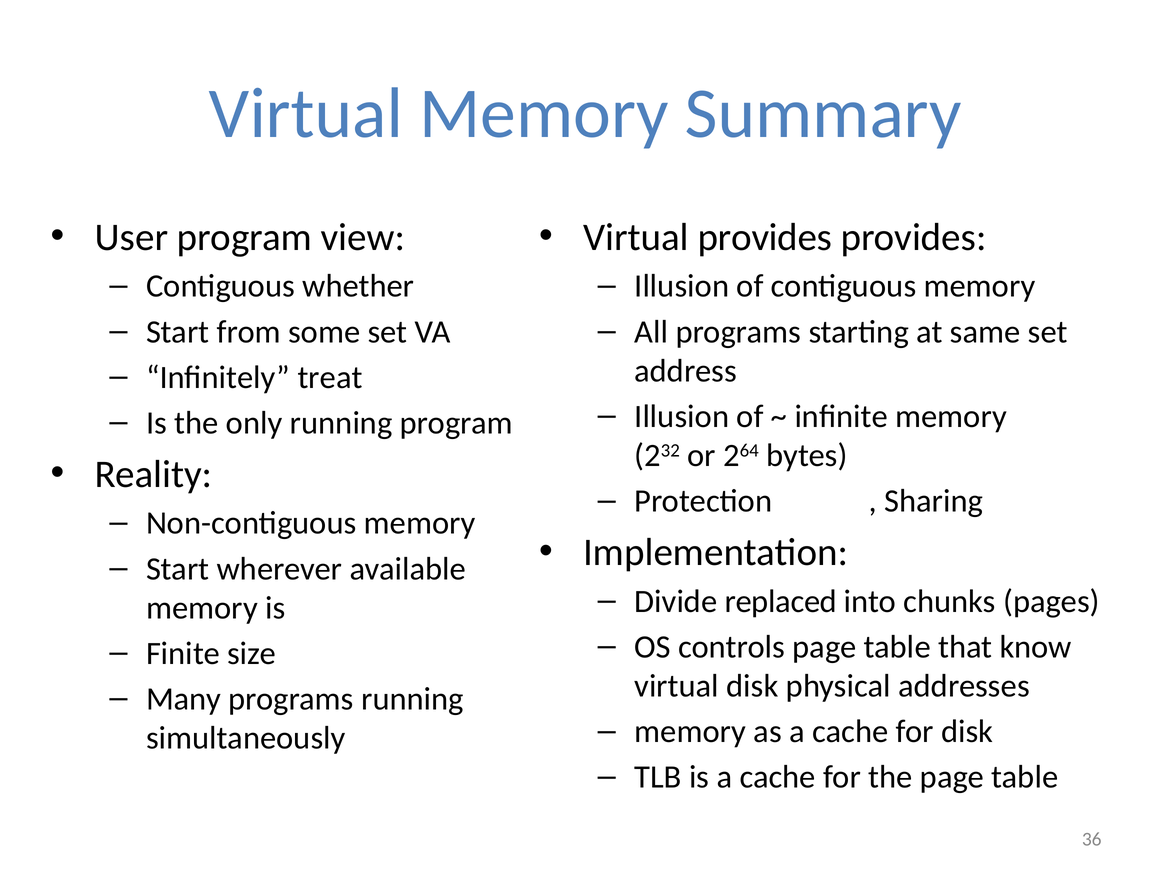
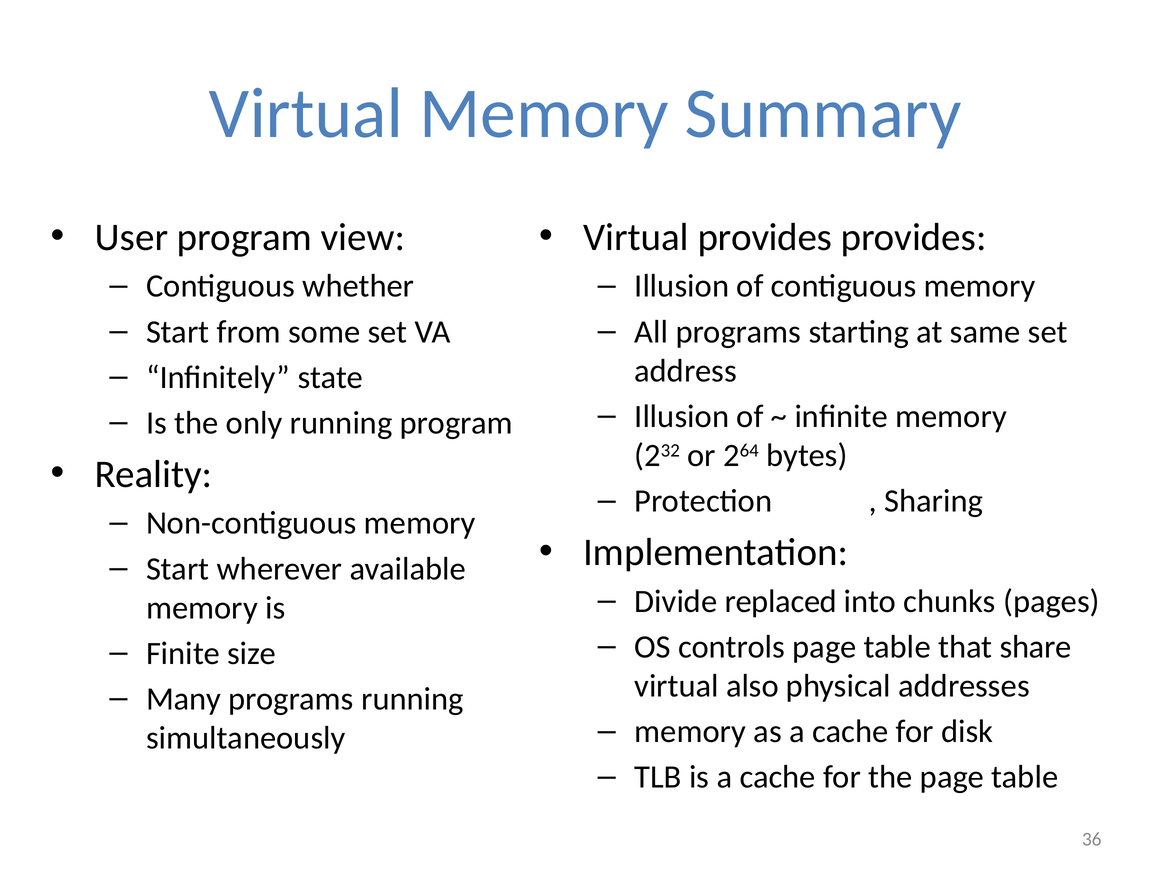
treat: treat -> state
know: know -> share
virtual disk: disk -> also
